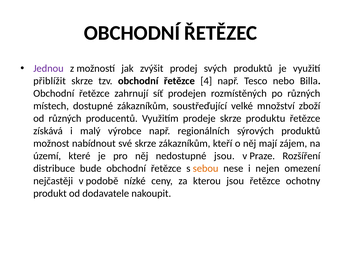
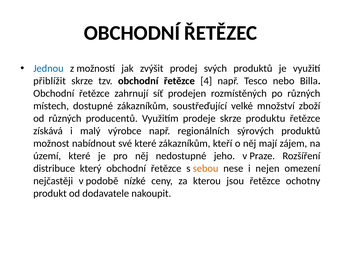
Jednou colour: purple -> blue
své skrze: skrze -> které
nedostupné jsou: jsou -> jeho
bude: bude -> který
